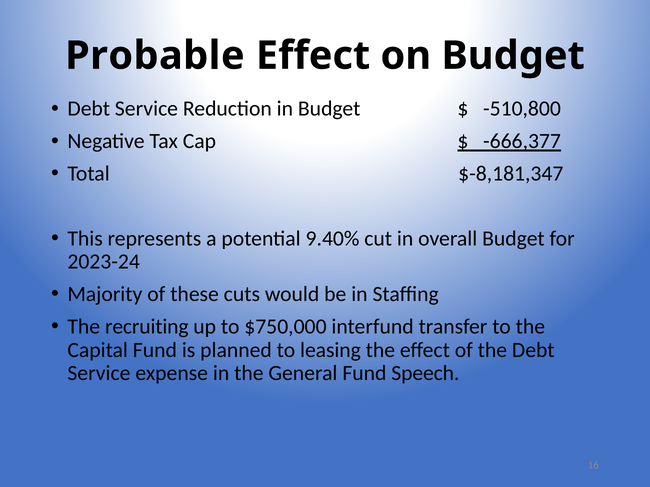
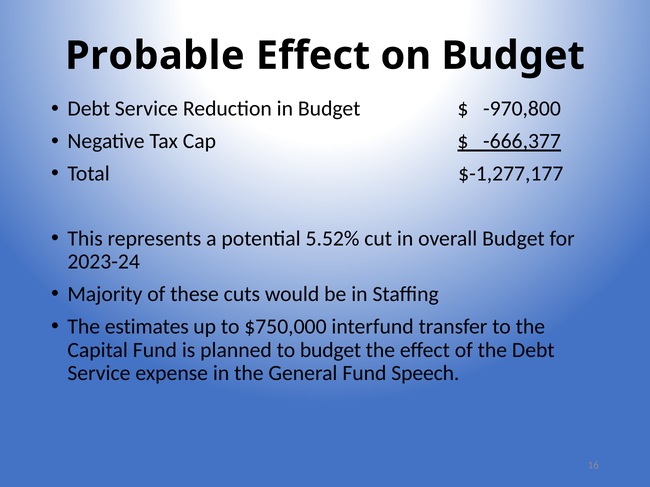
-510,800: -510,800 -> -970,800
$-8,181,347: $-8,181,347 -> $-1,277,177
9.40%: 9.40% -> 5.52%
recruiting: recruiting -> estimates
to leasing: leasing -> budget
